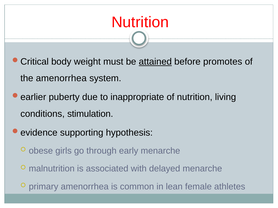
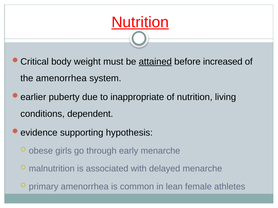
Nutrition at (140, 22) underline: none -> present
promotes: promotes -> increased
stimulation: stimulation -> dependent
